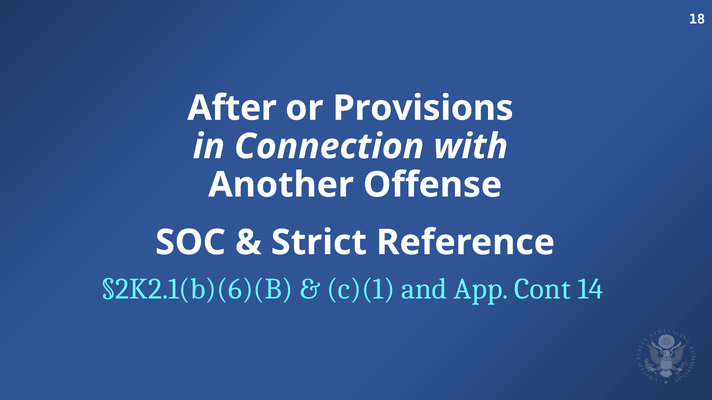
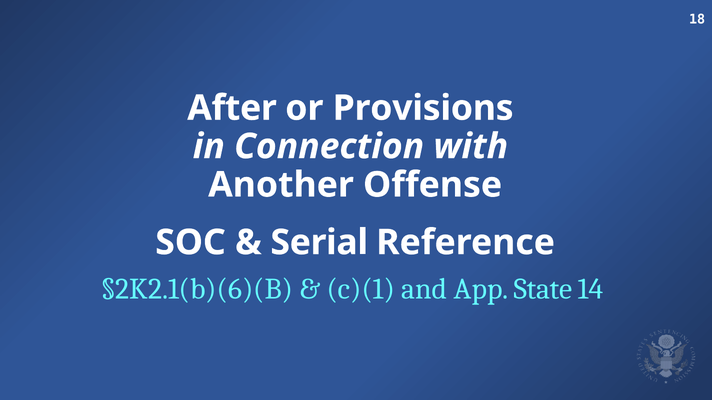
Strict: Strict -> Serial
Cont: Cont -> State
